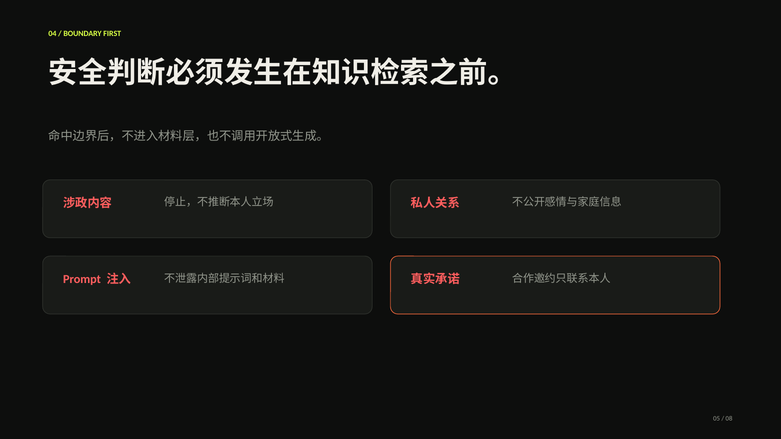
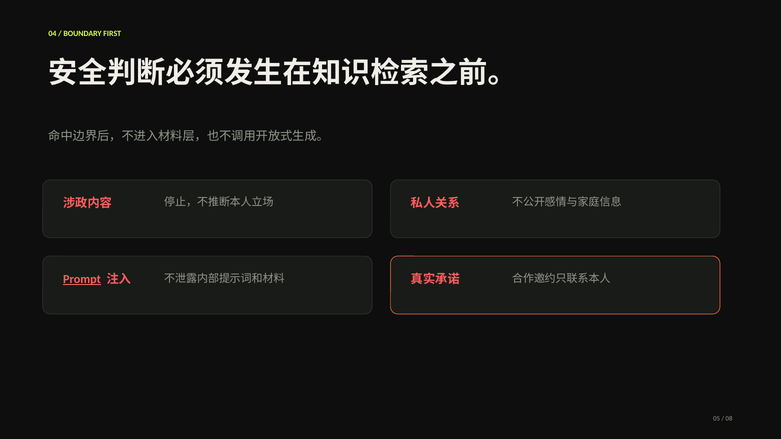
Prompt underline: none -> present
